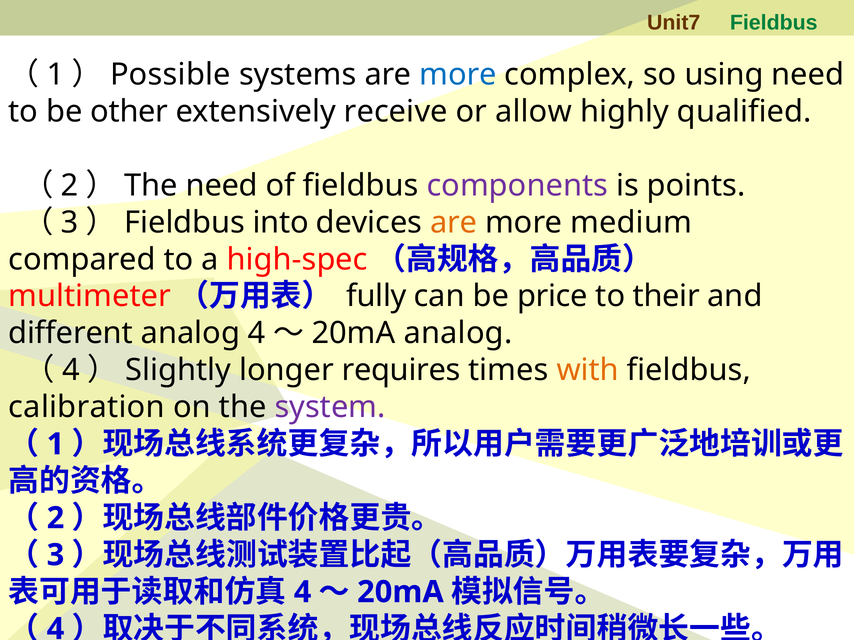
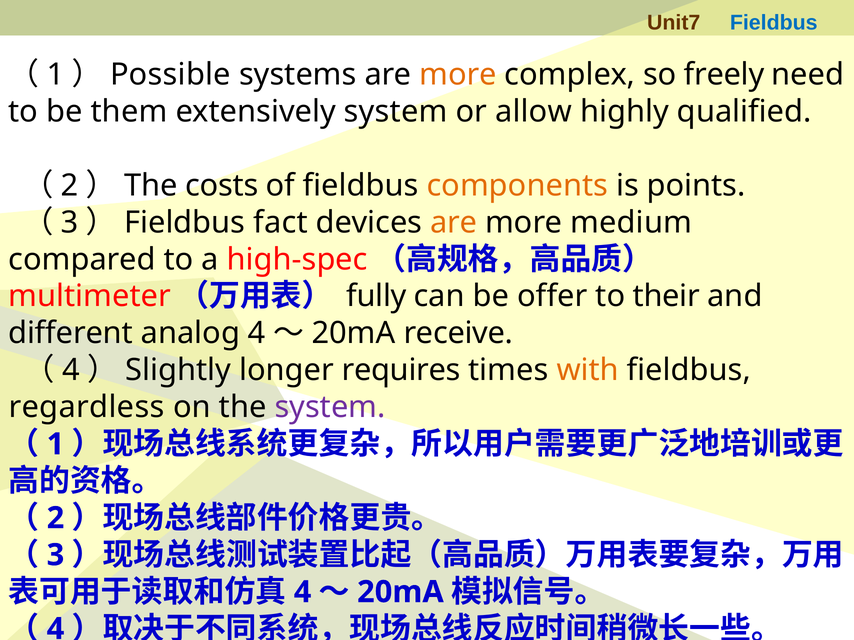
Fieldbus at (774, 23) colour: green -> blue
more at (458, 75) colour: blue -> orange
using: using -> freely
other: other -> them
extensively receive: receive -> system
The need: need -> costs
components colour: purple -> orange
into: into -> fact
price: price -> offer
analog at (458, 334): analog -> receive
calibration: calibration -> regardless
